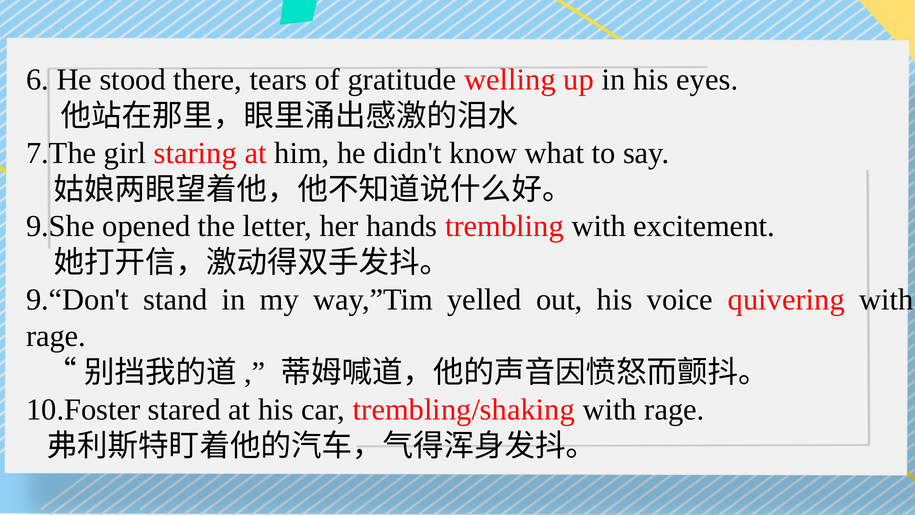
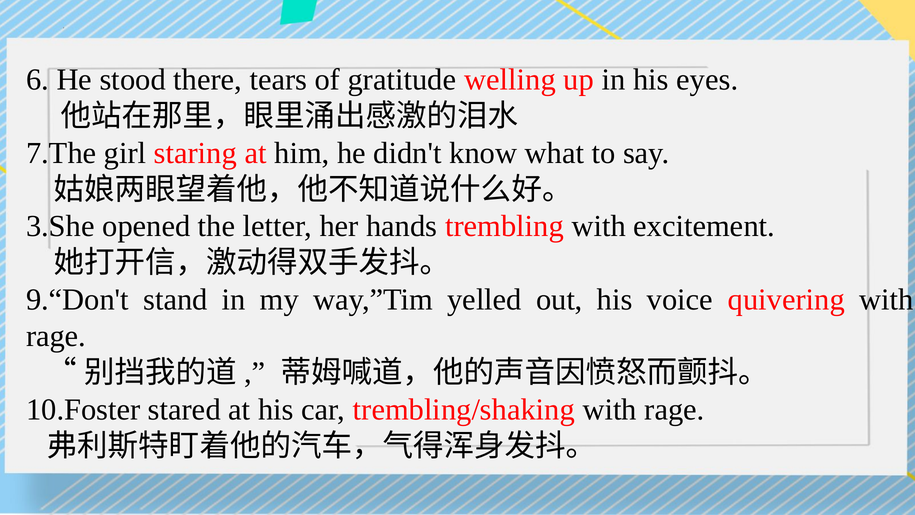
9.She: 9.She -> 3.She
